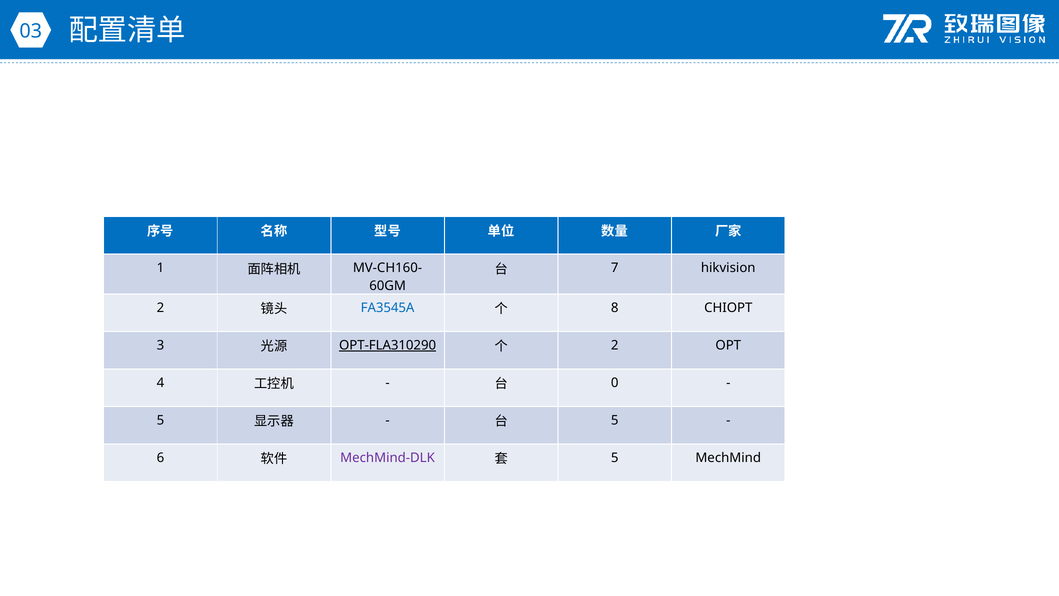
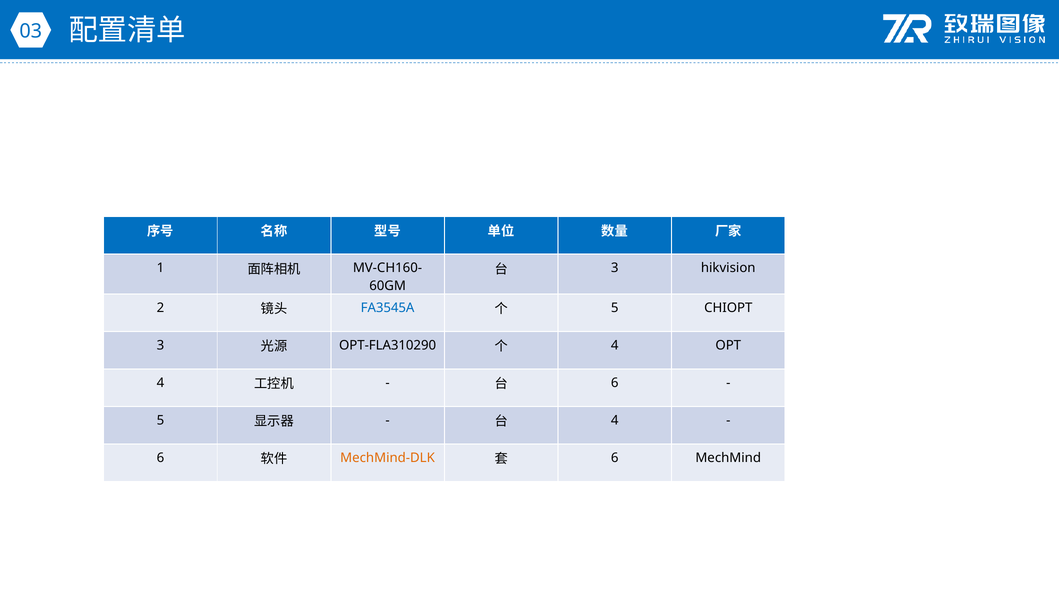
7 at (615, 268): 7 -> 3
8 at (615, 308): 8 -> 5
OPT-FLA310290 underline: present -> none
2 at (615, 345): 2 -> 4
0 at (615, 383): 0 -> 6
5 at (615, 420): 5 -> 4
MechMind-DLK colour: purple -> orange
5 at (615, 458): 5 -> 6
